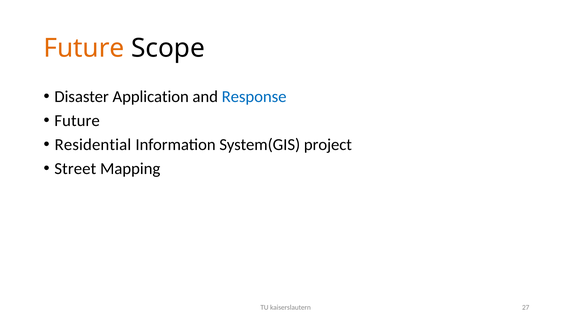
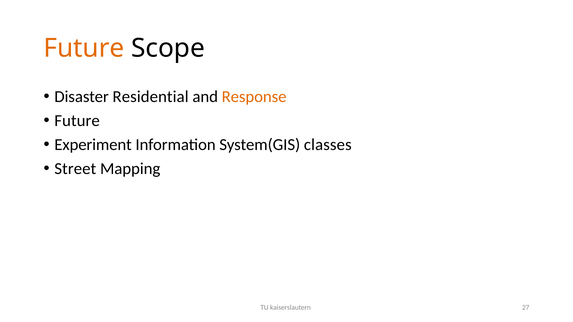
Application: Application -> Residential
Response colour: blue -> orange
Residential: Residential -> Experiment
project: project -> classes
